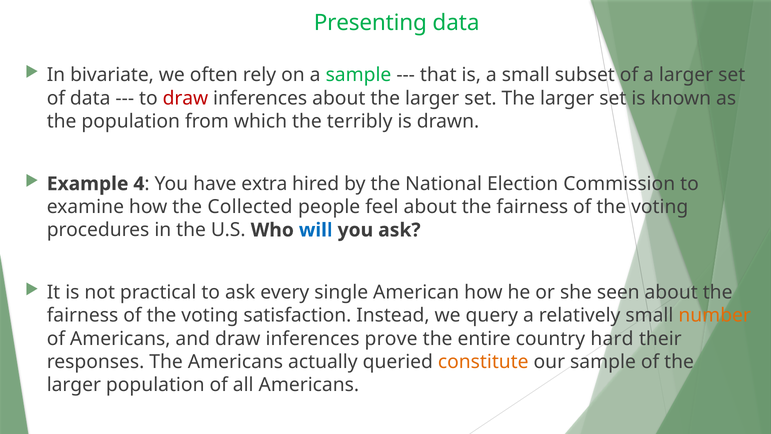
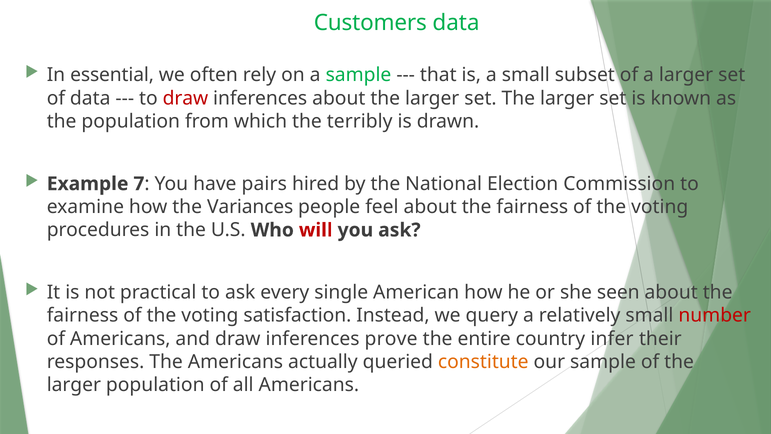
Presenting: Presenting -> Customers
bivariate: bivariate -> essential
4: 4 -> 7
extra: extra -> pairs
Collected: Collected -> Variances
will colour: blue -> red
number colour: orange -> red
hard: hard -> infer
